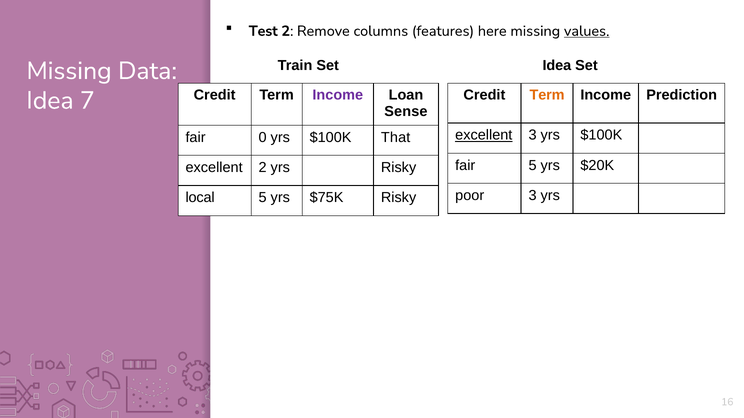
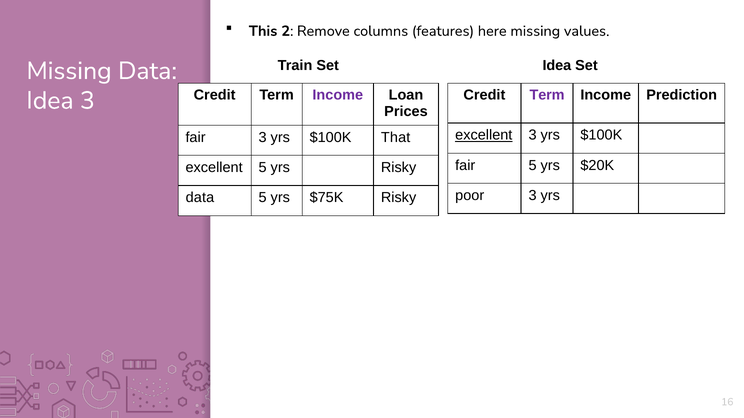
Test: Test -> This
values underline: present -> none
Term at (547, 95) colour: orange -> purple
Idea 7: 7 -> 3
Sense: Sense -> Prices
fair 0: 0 -> 3
excellent 2: 2 -> 5
local at (200, 198): local -> data
